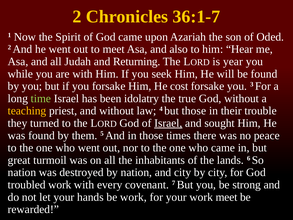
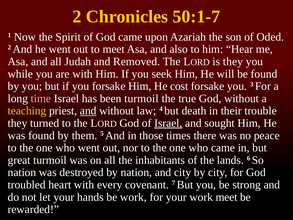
36:1-7: 36:1-7 -> 50:1-7
Returning: Returning -> Removed
is year: year -> they
time colour: light green -> pink
been idolatry: idolatry -> turmoil
and at (88, 111) underline: none -> present
but those: those -> death
troubled work: work -> heart
